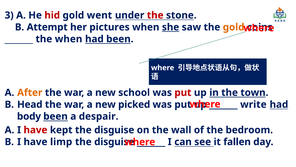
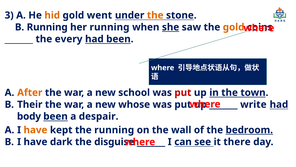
hid colour: red -> orange
the at (155, 15) colour: red -> orange
B Attempt: Attempt -> Running
her pictures: pictures -> running
the when: when -> every
Head: Head -> Their
picked: picked -> whose
have at (35, 130) colour: red -> orange
kept the disguise: disguise -> running
bedroom underline: none -> present
limp: limp -> dark
fallen: fallen -> there
